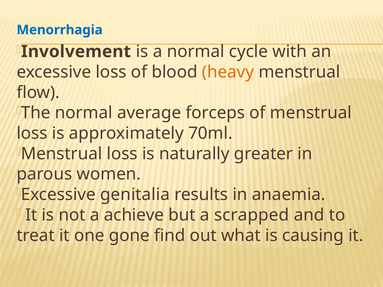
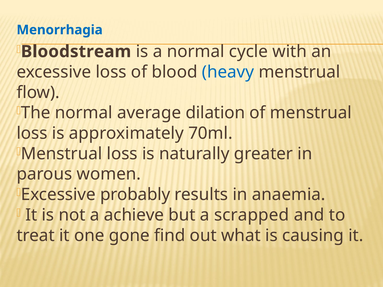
Involvement: Involvement -> Bloodstream
heavy colour: orange -> blue
forceps: forceps -> dilation
genitalia: genitalia -> probably
